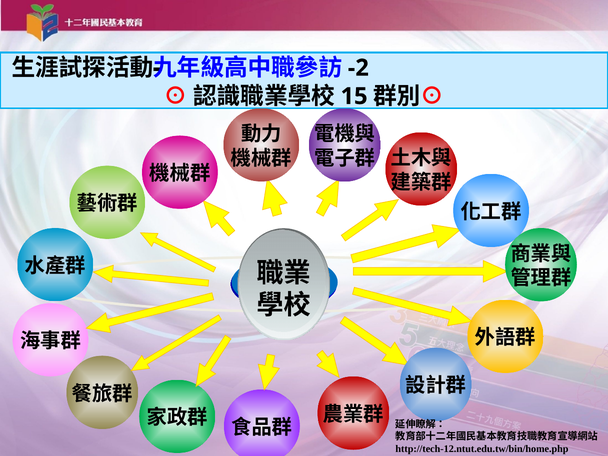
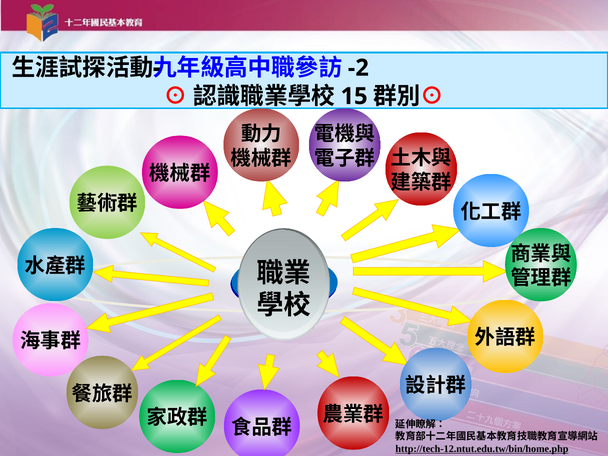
http://tech-12.ntut.edu.tw/bin/home.php underline: none -> present
